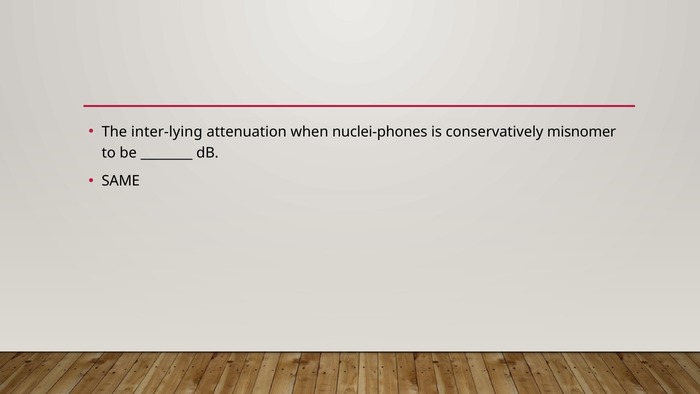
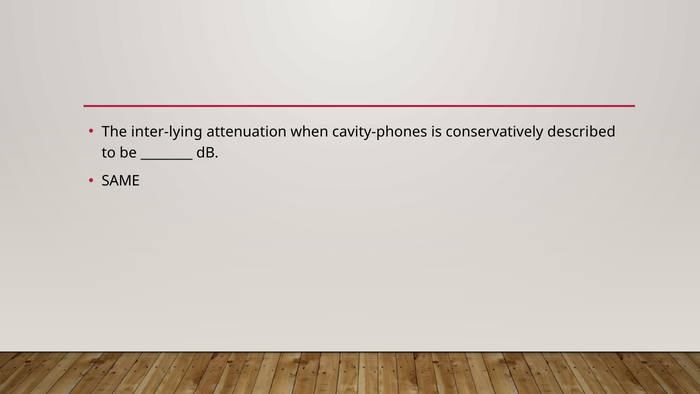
nuclei-phones: nuclei-phones -> cavity-phones
misnomer: misnomer -> described
